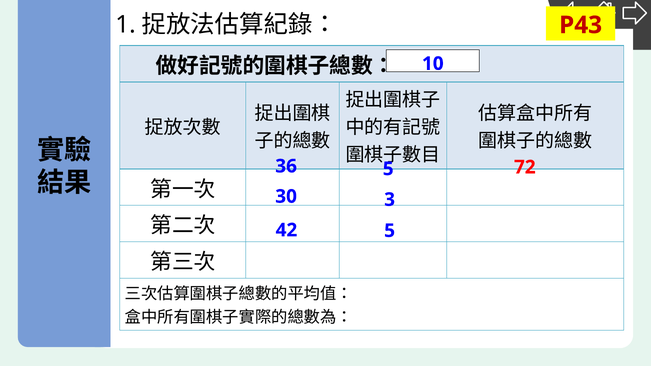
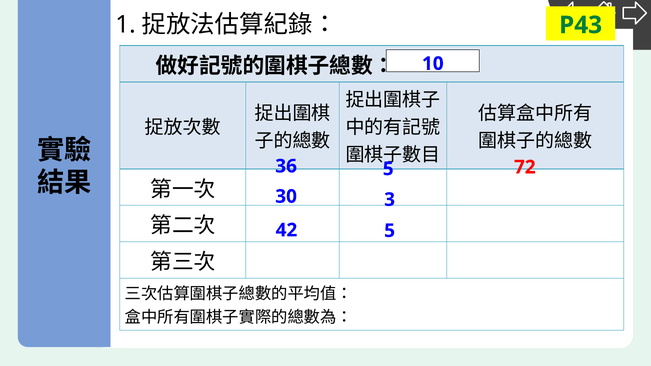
P43 colour: red -> green
